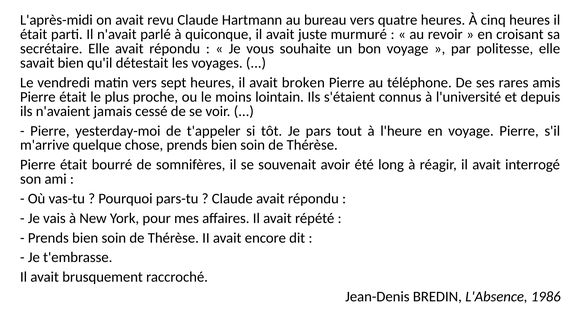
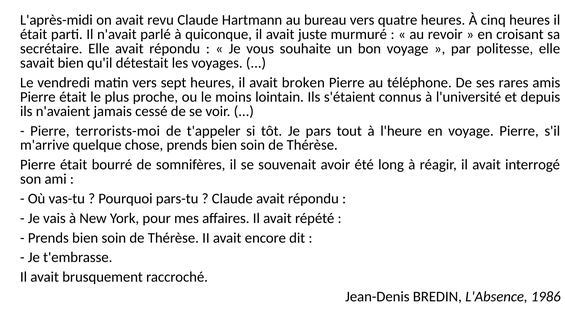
yesterday-moi: yesterday-moi -> terrorists-moi
